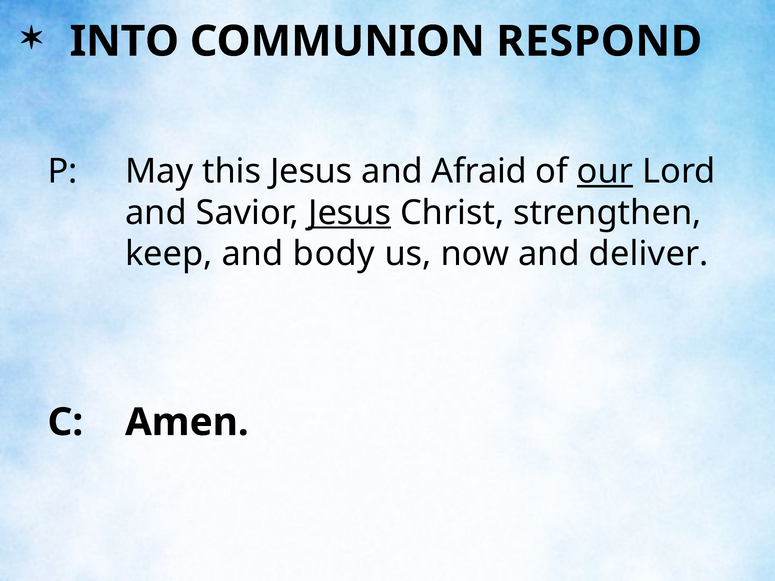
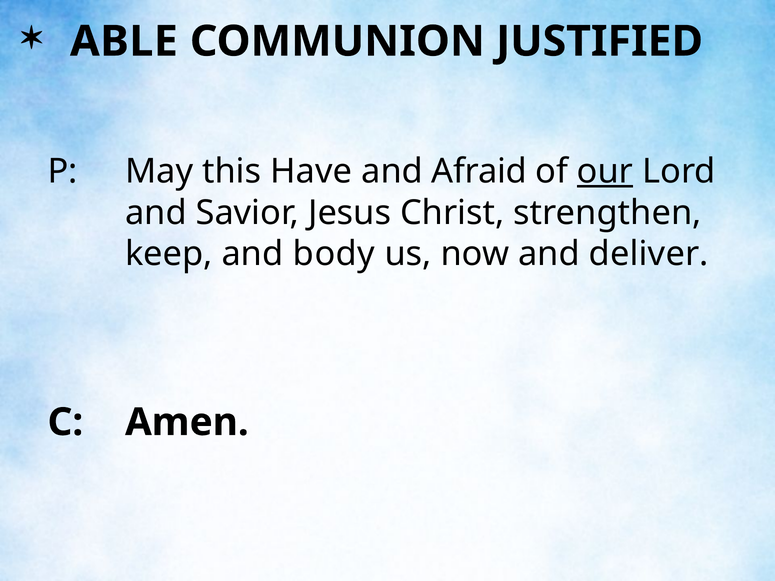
INTO: INTO -> ABLE
RESPOND: RESPOND -> JUSTIFIED
this Jesus: Jesus -> Have
Jesus at (350, 213) underline: present -> none
